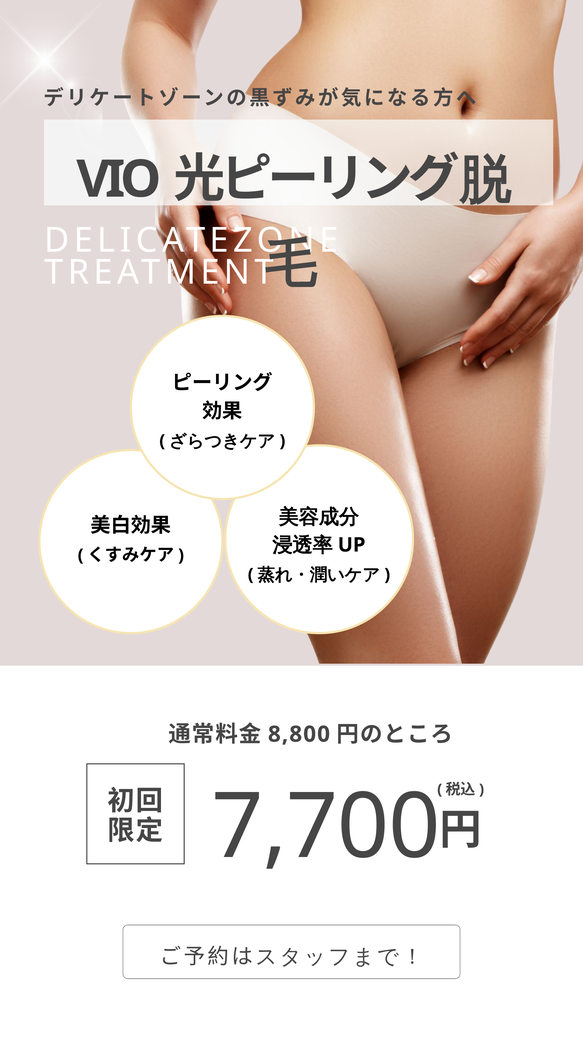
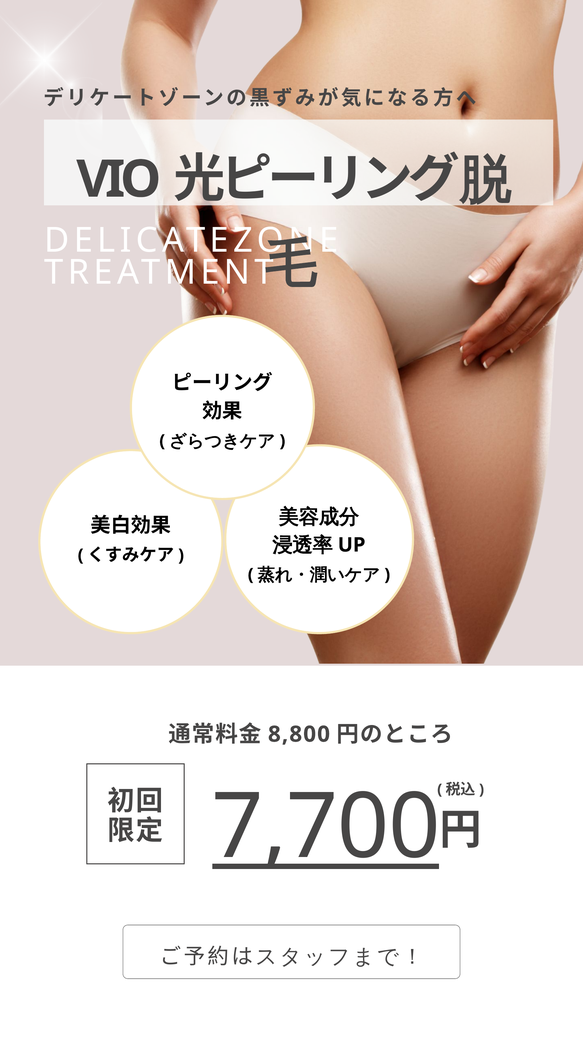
7,700 underline: none -> present
